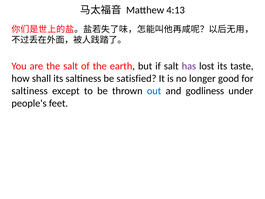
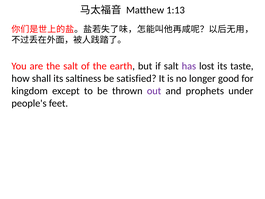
4:13: 4:13 -> 1:13
saltiness at (30, 91): saltiness -> kingdom
out colour: blue -> purple
godliness: godliness -> prophets
